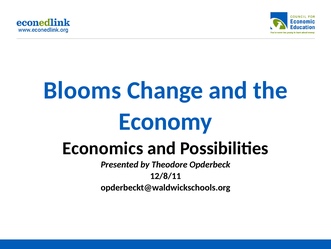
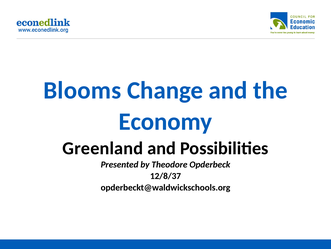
Economics: Economics -> Greenland
12/8/11: 12/8/11 -> 12/8/37
